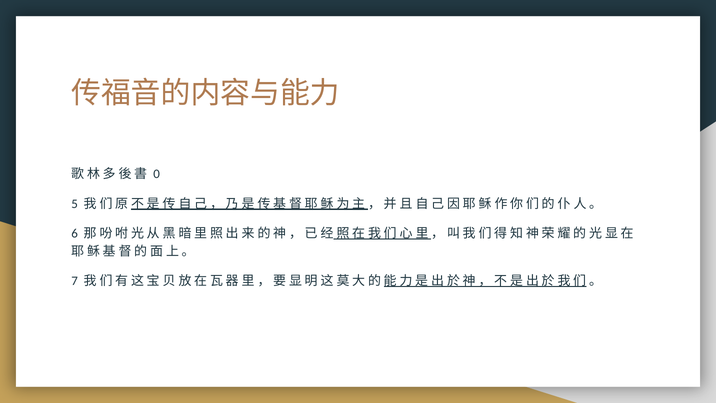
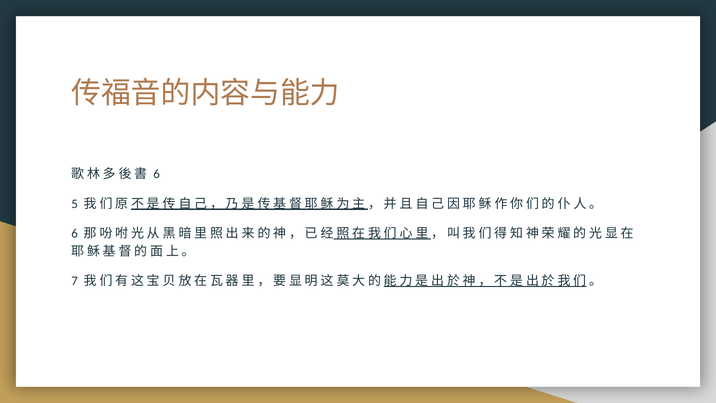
0 at (157, 174): 0 -> 6
